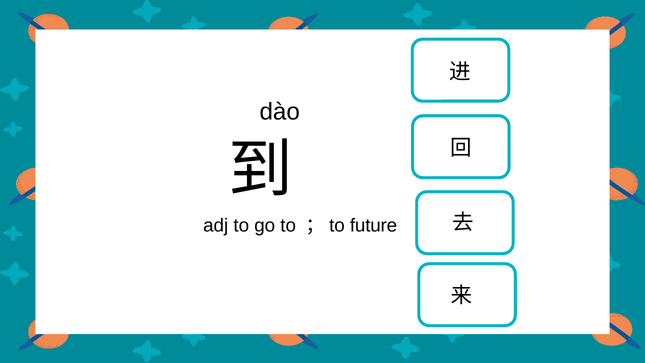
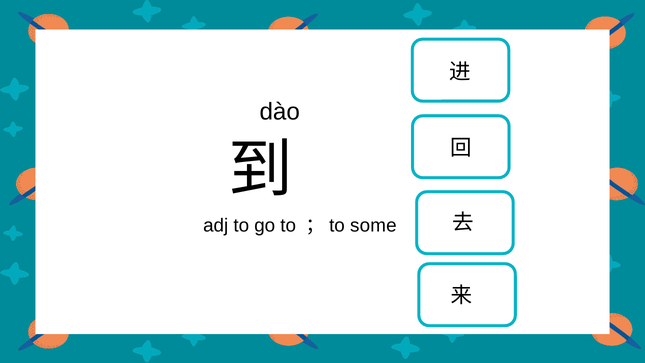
future: future -> some
